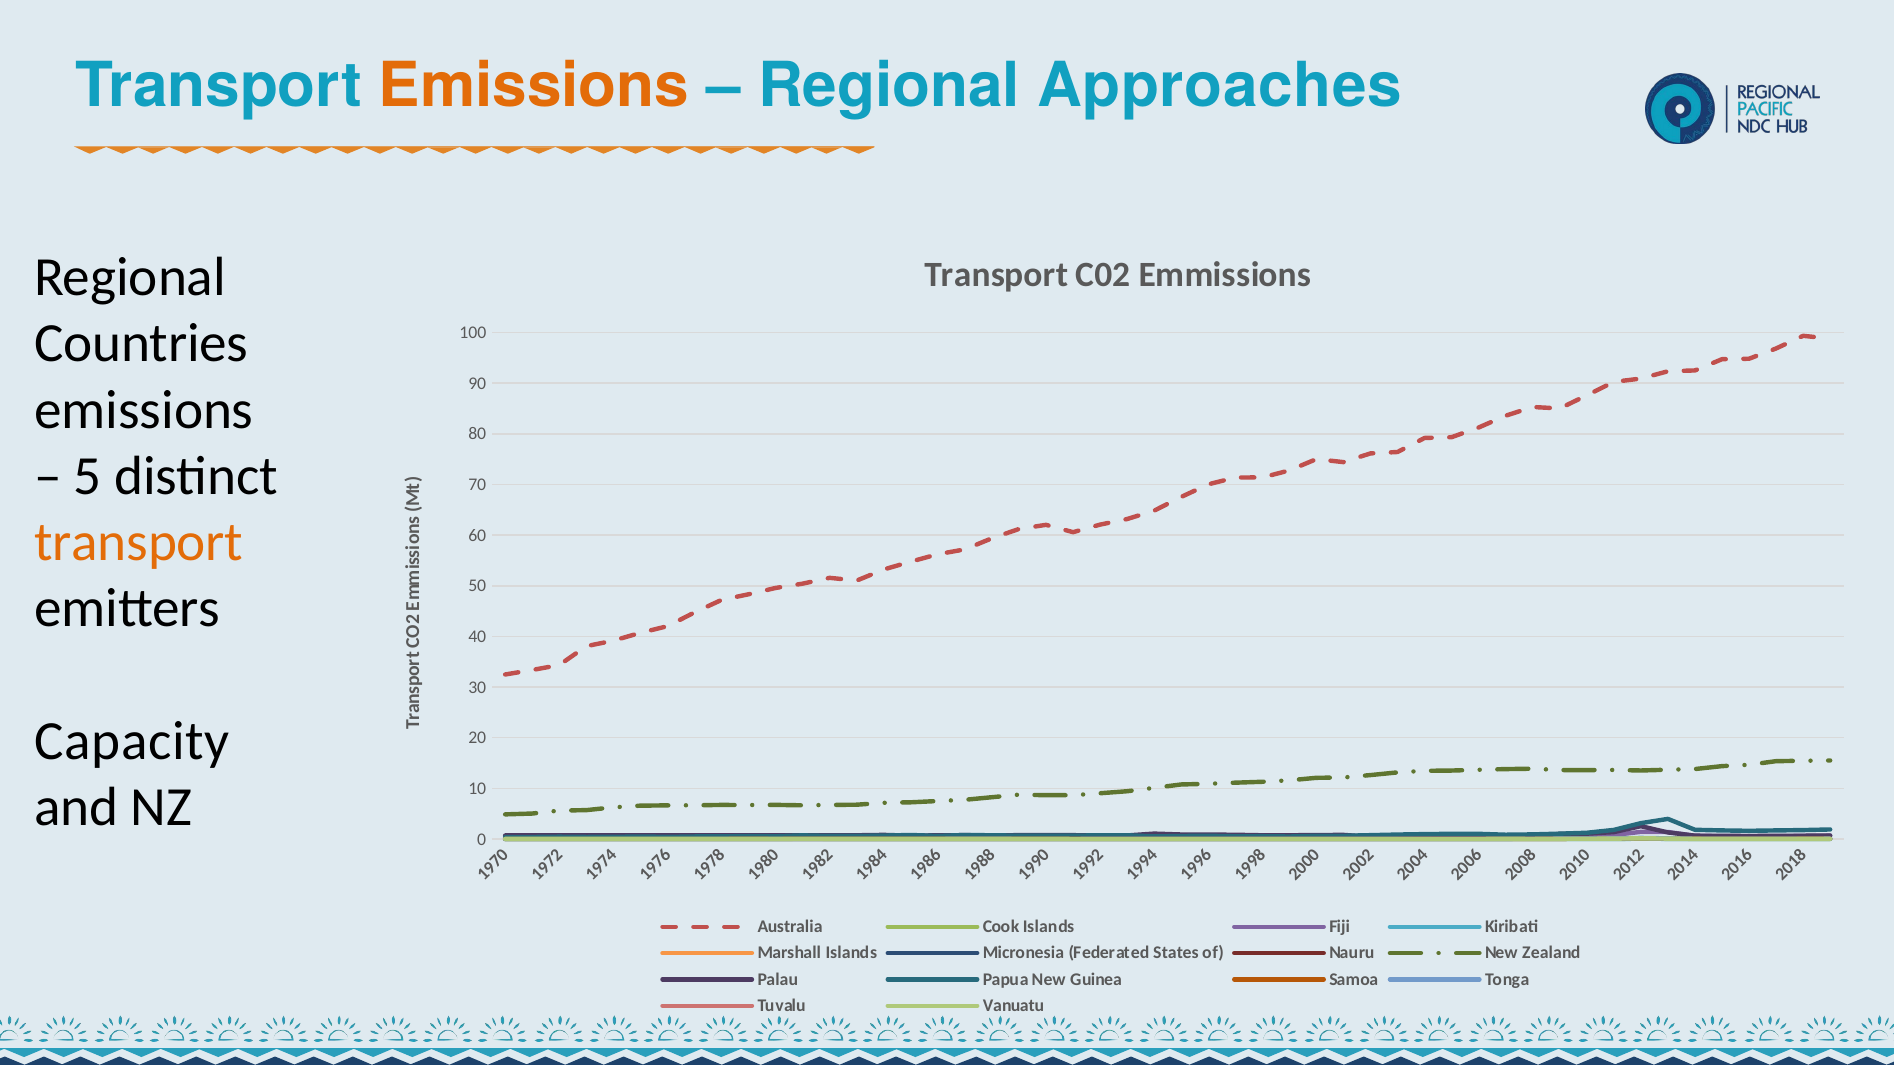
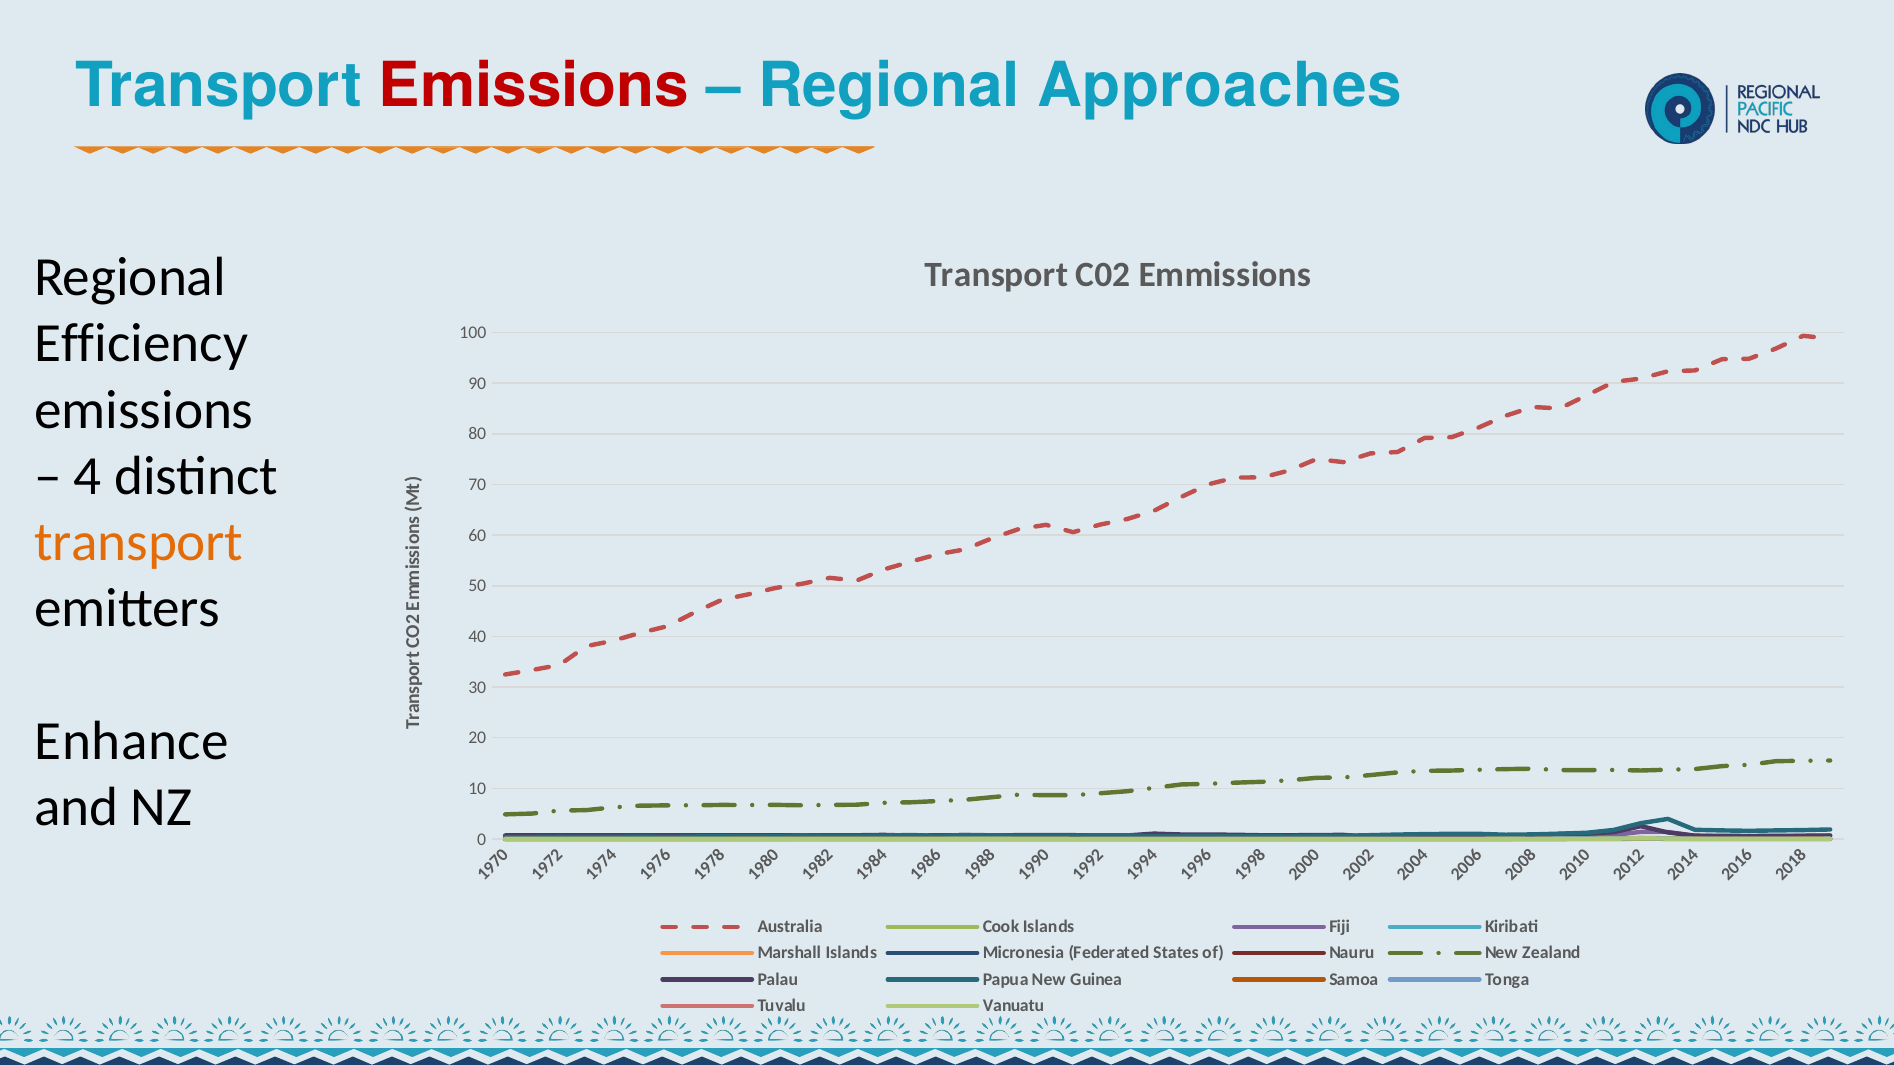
Emissions at (534, 86) colour: orange -> red
Countries: Countries -> Efficiency
5 at (88, 476): 5 -> 4
Capacity: Capacity -> Enhance
